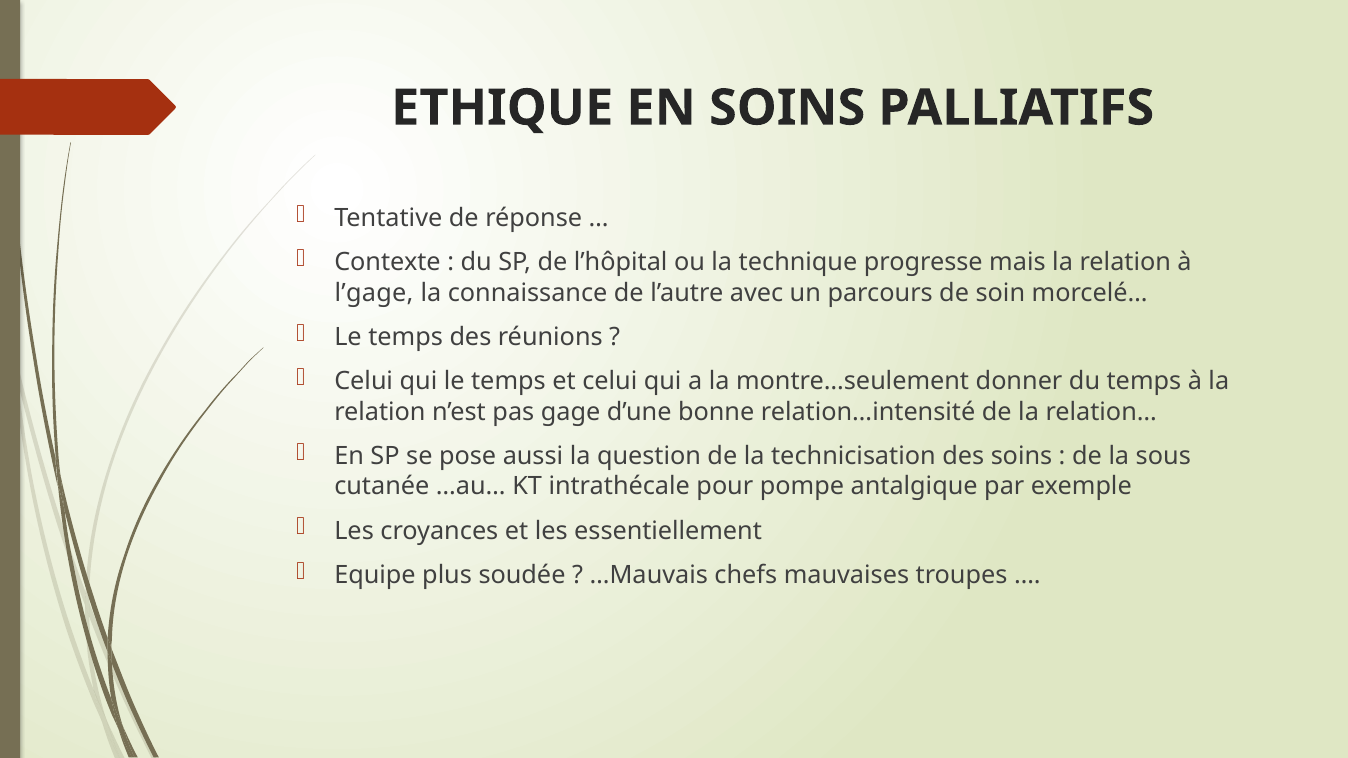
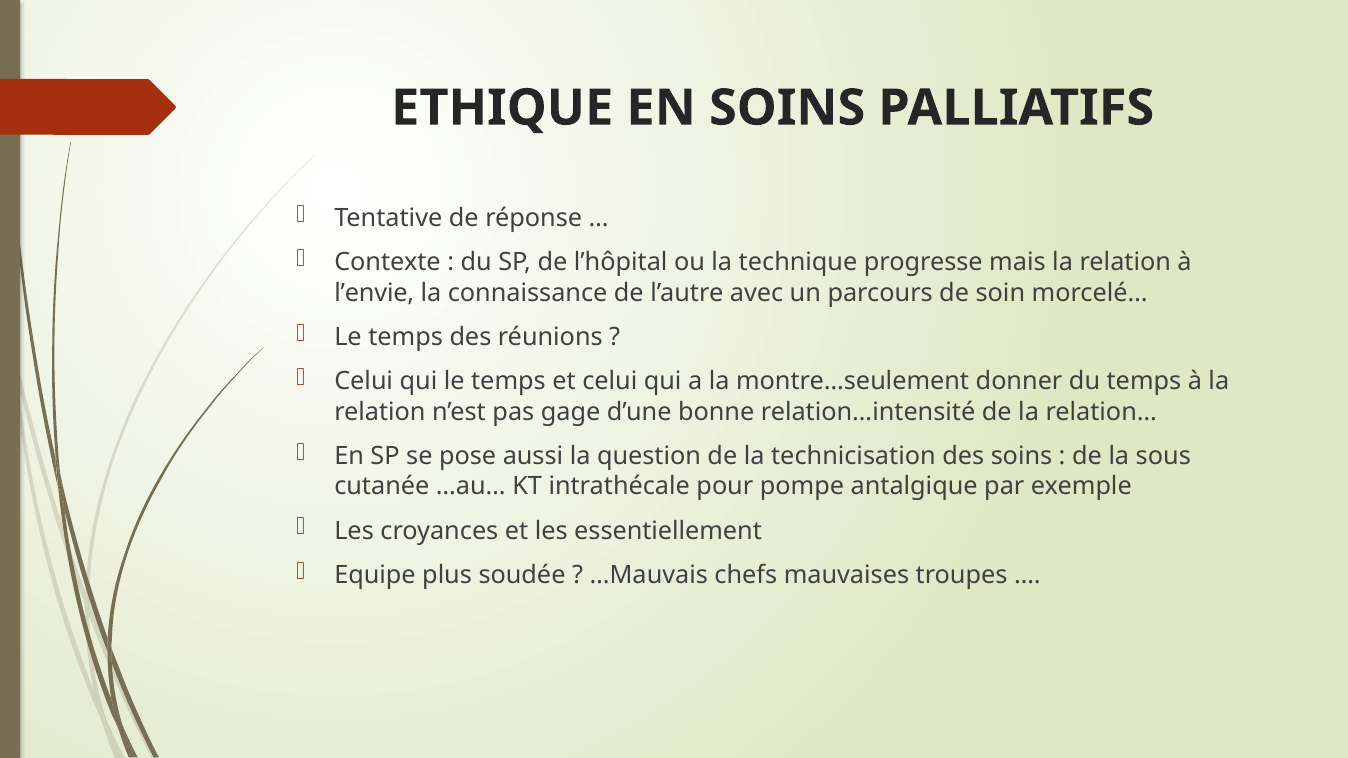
l’gage: l’gage -> l’envie
